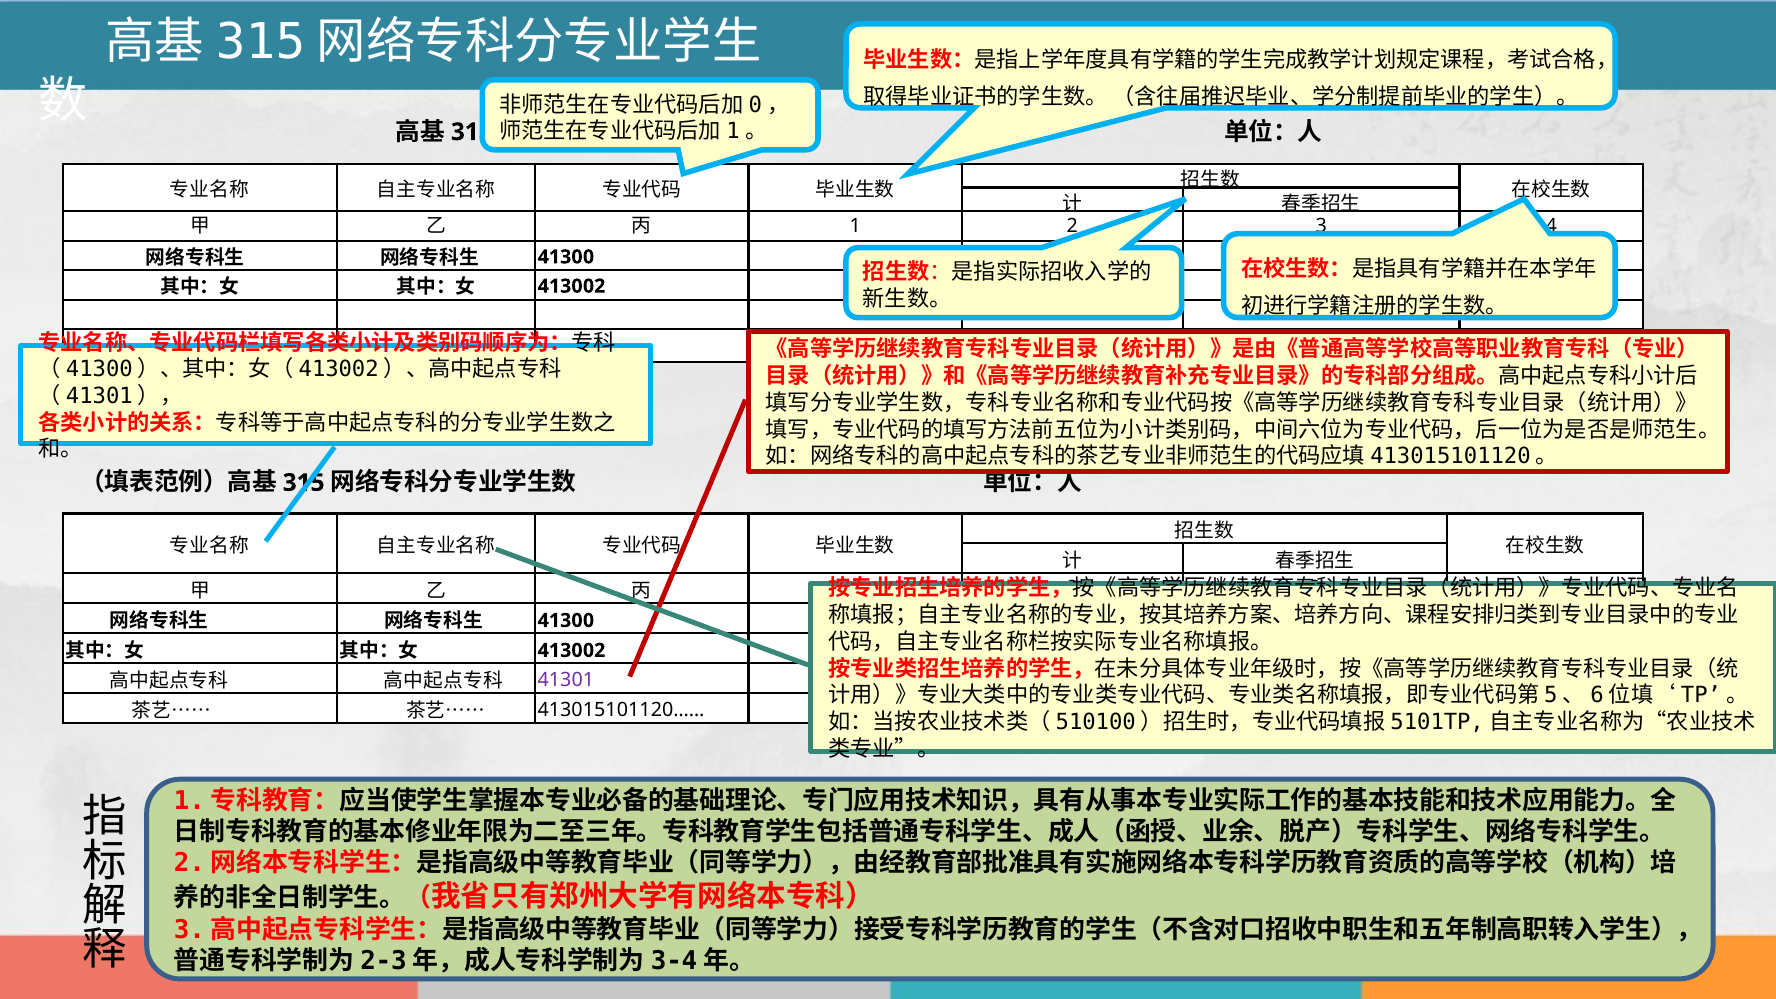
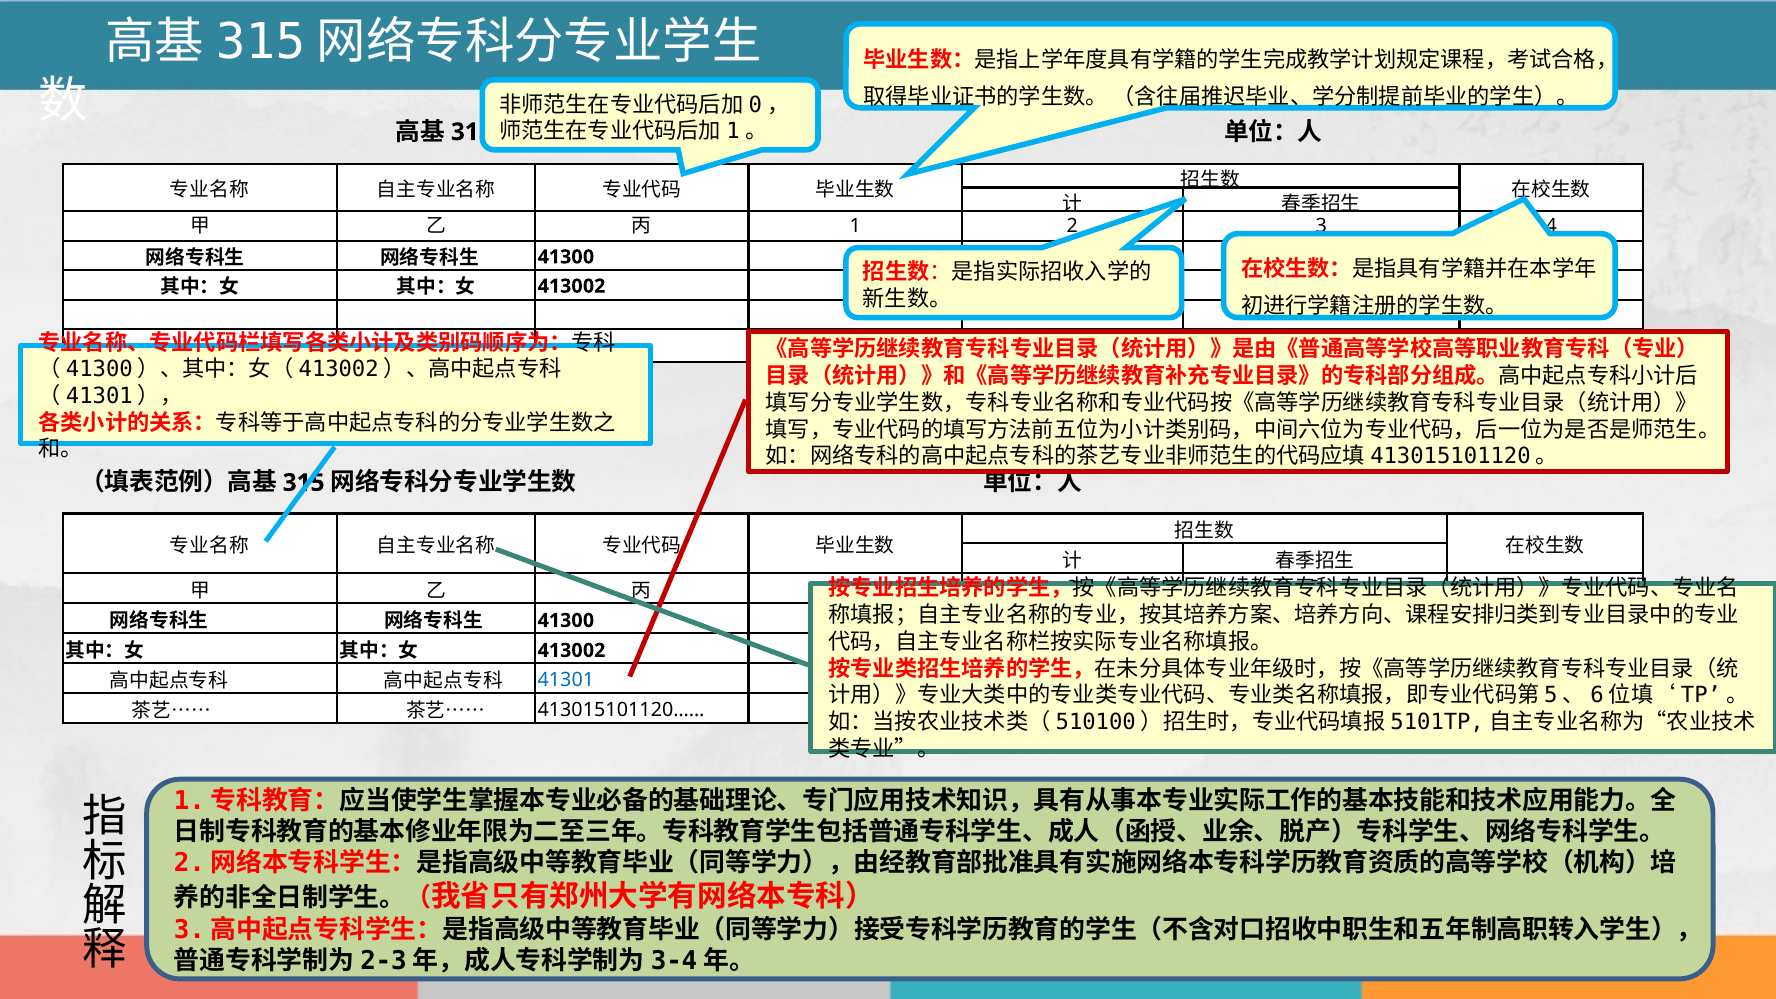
41301 colour: purple -> blue
